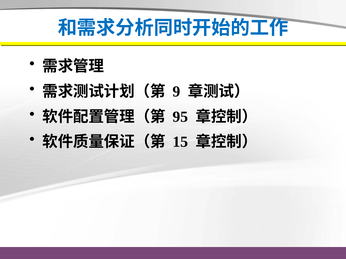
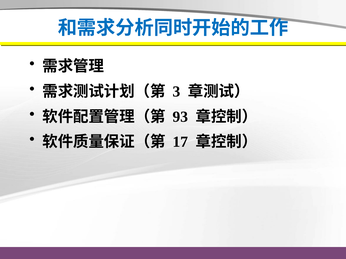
9: 9 -> 3
95: 95 -> 93
15: 15 -> 17
